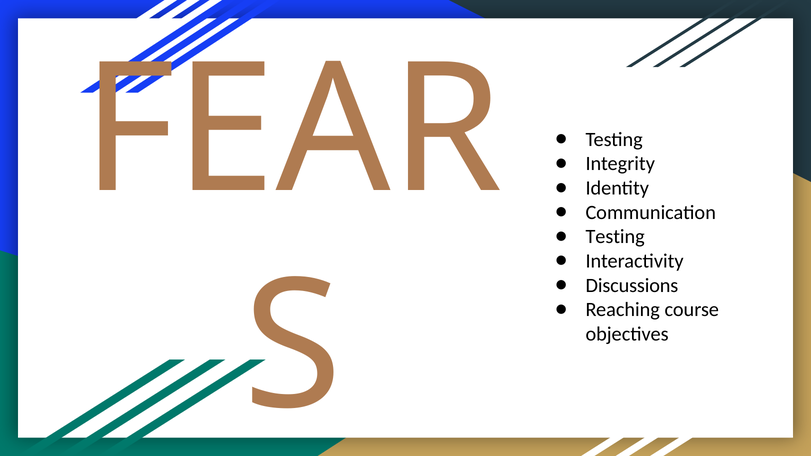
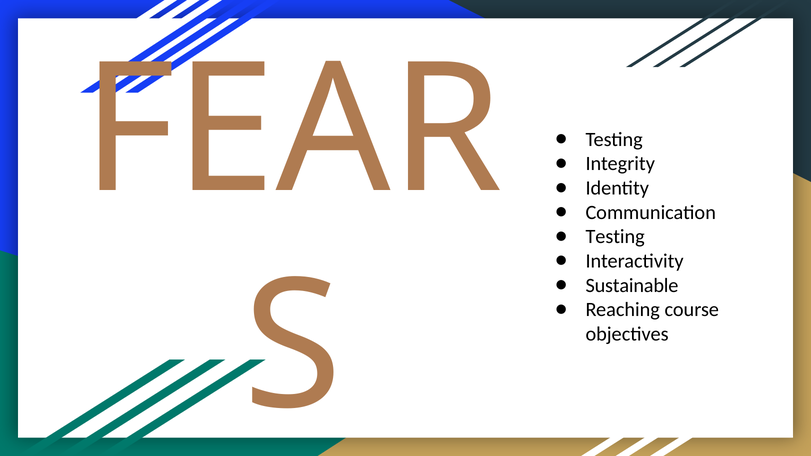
Discussions: Discussions -> Sustainable
